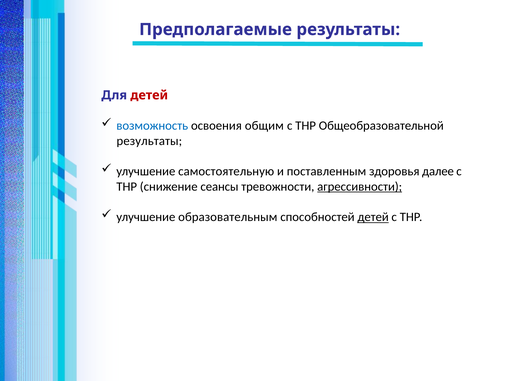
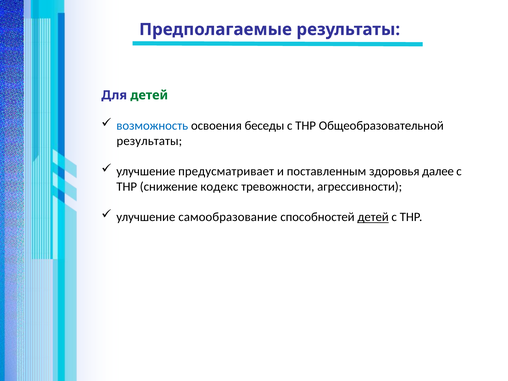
детей at (149, 95) colour: red -> green
общим: общим -> беседы
самостоятельную: самостоятельную -> предусматривает
сеансы: сеансы -> кодекс
агрессивности underline: present -> none
образовательным: образовательным -> самообразование
